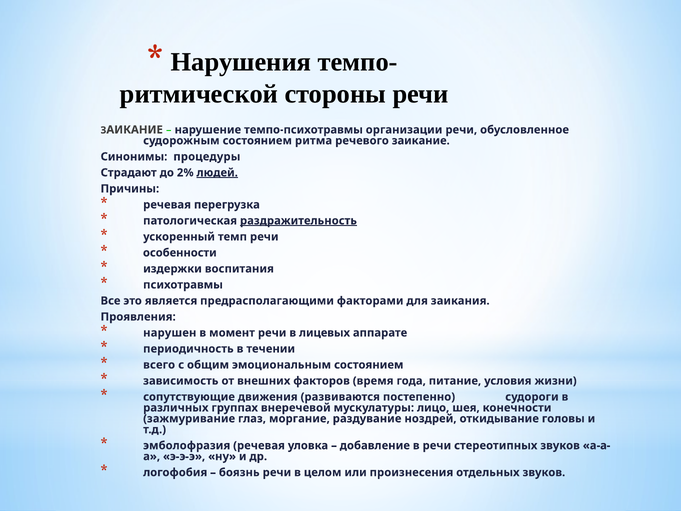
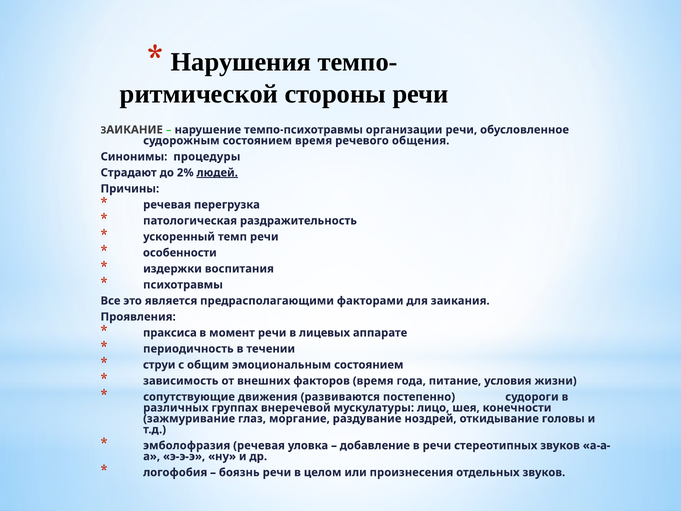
состоянием ритма: ритма -> время
речевого заикание: заикание -> общения
раздражительность underline: present -> none
нарушен: нарушен -> праксиса
всего: всего -> струи
